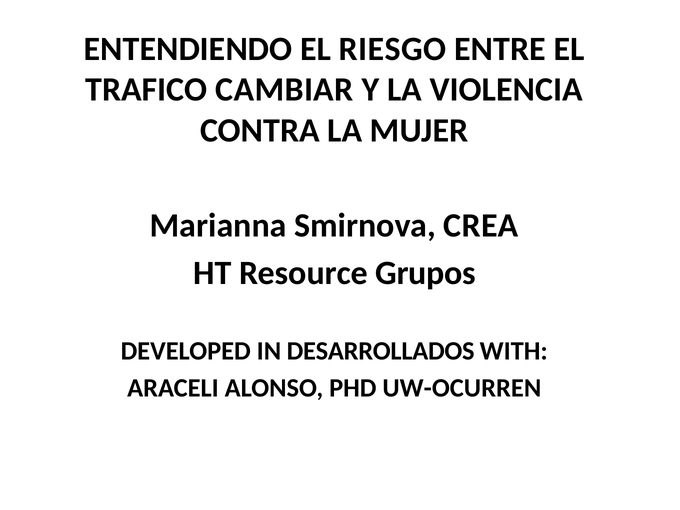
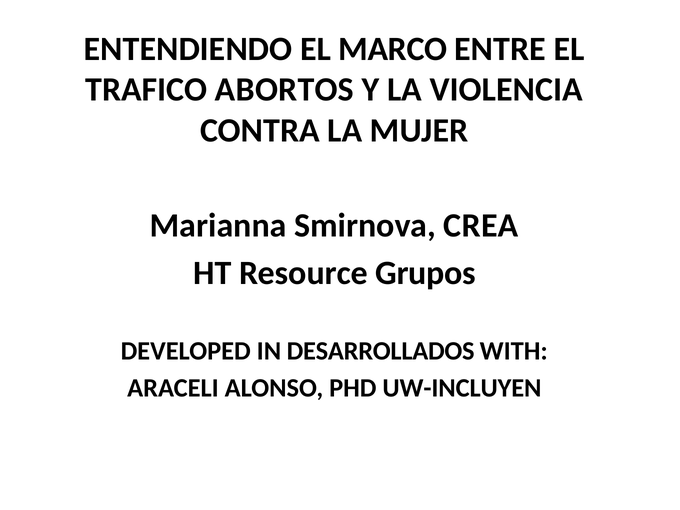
RIESGO: RIESGO -> MARCO
CAMBIAR: CAMBIAR -> ABORTOS
UW-OCURREN: UW-OCURREN -> UW-INCLUYEN
